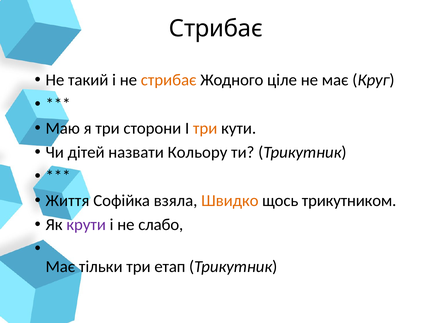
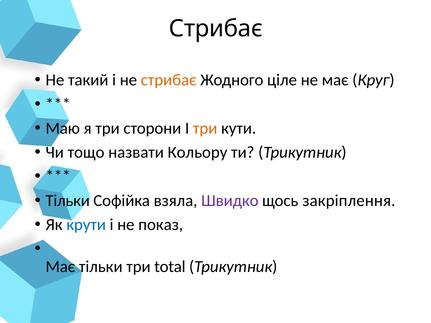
дітей: дітей -> тощо
Життя at (67, 201): Життя -> Тільки
Швидко colour: orange -> purple
трикутником: трикутником -> закріплення
крути colour: purple -> blue
слабо: слабо -> показ
етап: етап -> total
